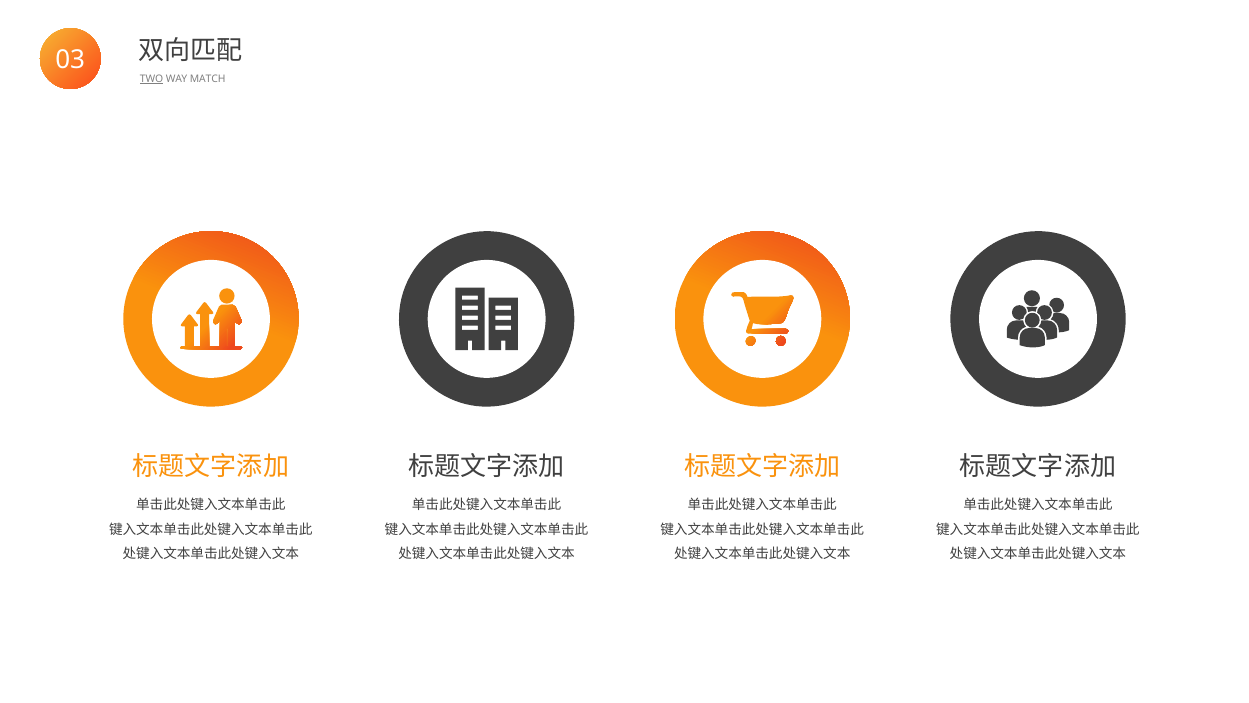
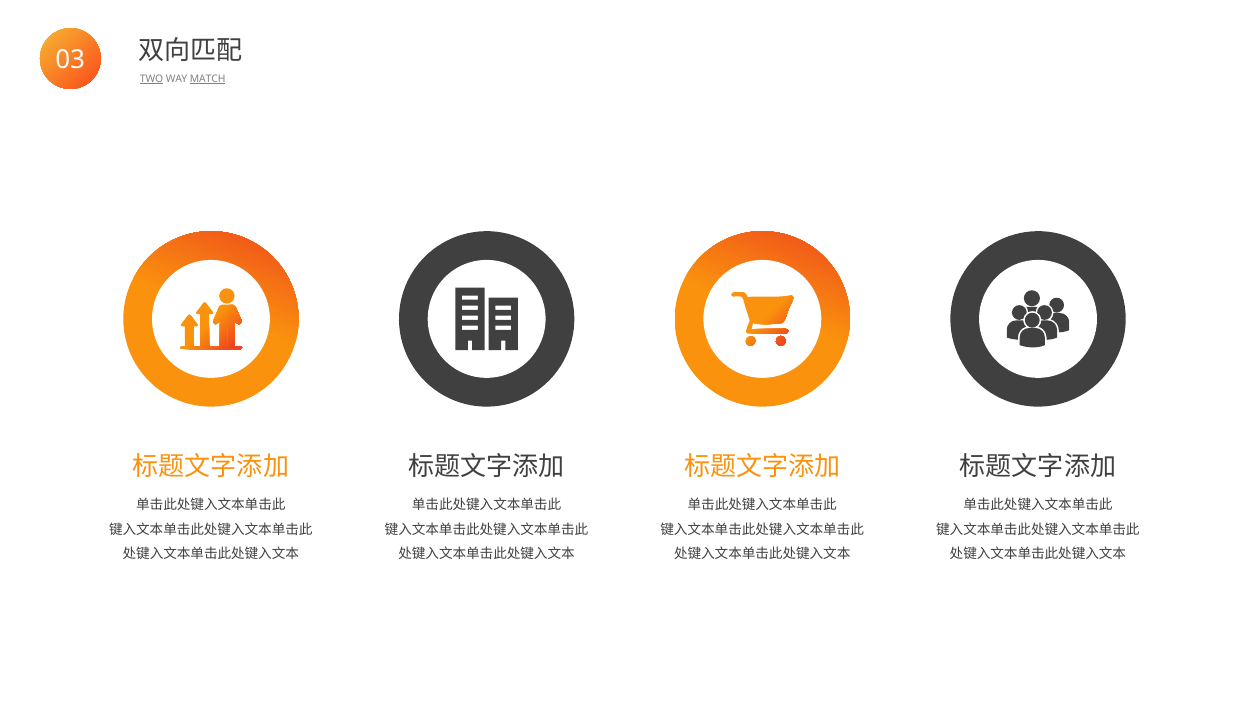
MATCH underline: none -> present
